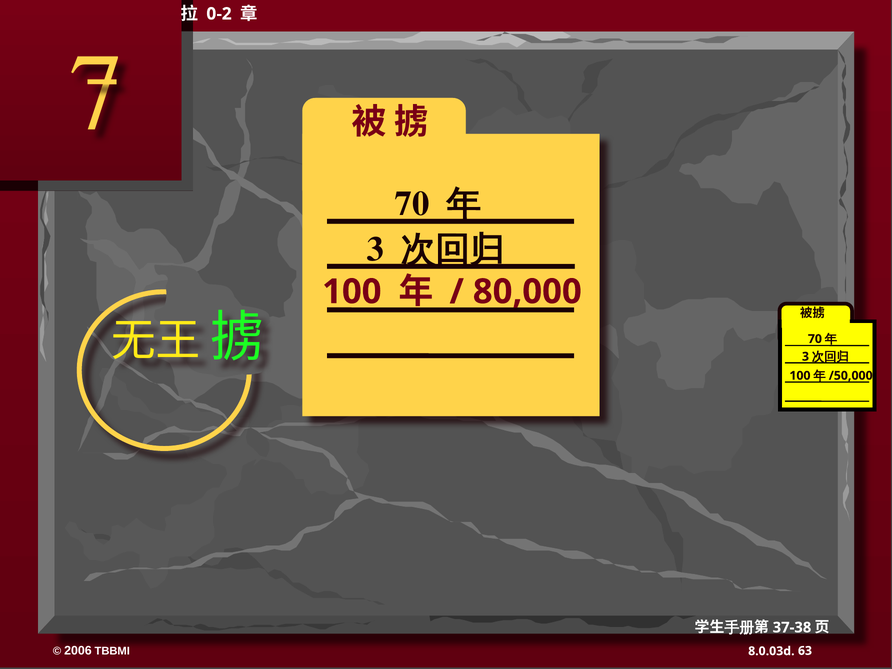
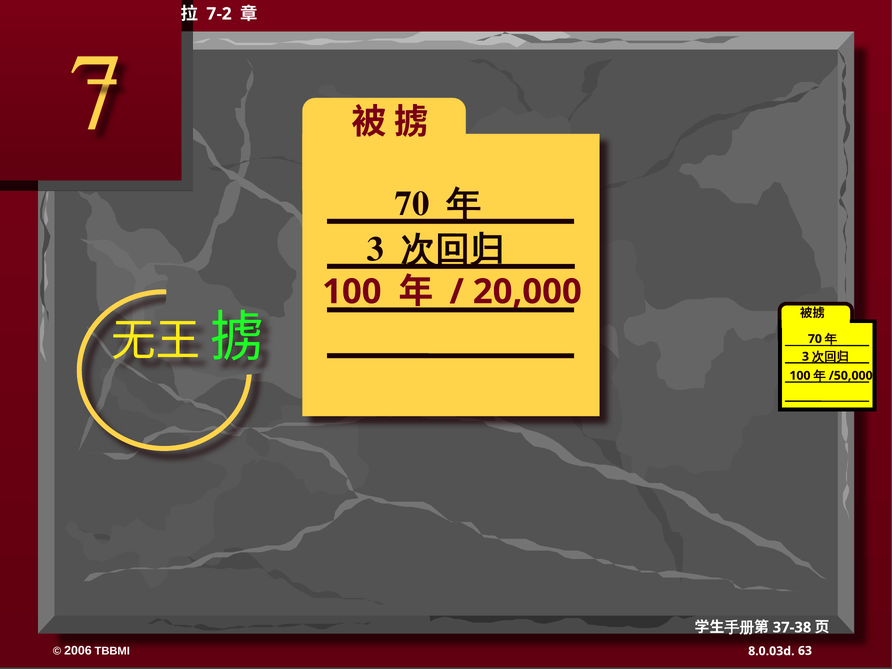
0-2: 0-2 -> 7-2
80,000: 80,000 -> 20,000
